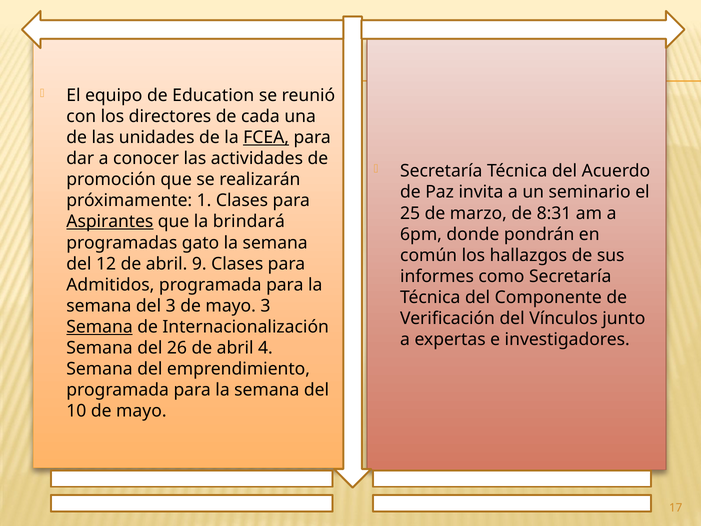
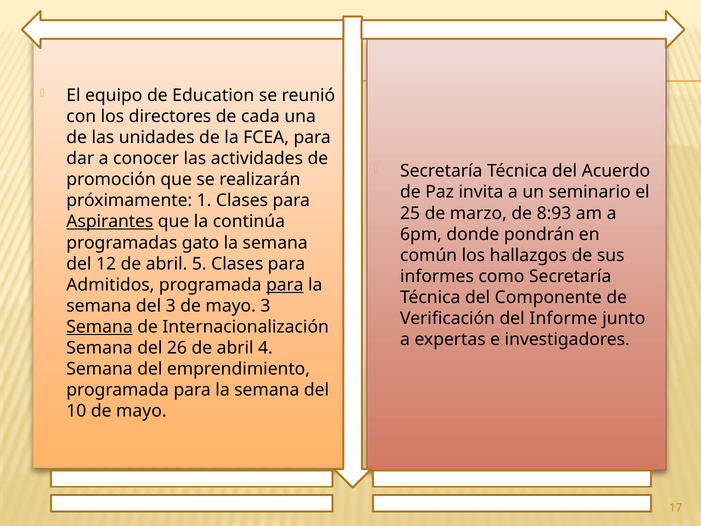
FCEA underline: present -> none
8:31: 8:31 -> 8:93
brindará: brindará -> continúa
9: 9 -> 5
para at (285, 285) underline: none -> present
Vínculos: Vínculos -> Informe
